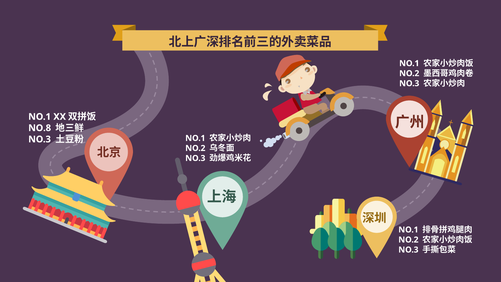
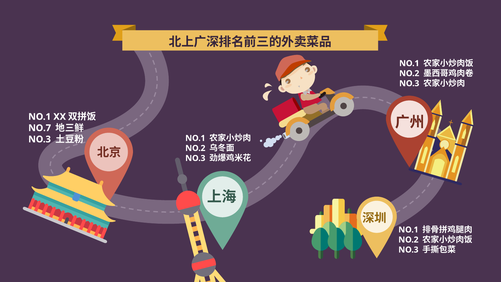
NO.8: NO.8 -> NO.7
